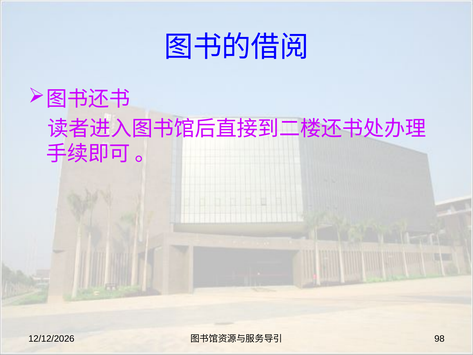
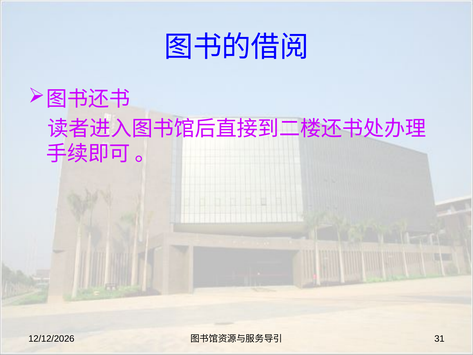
98: 98 -> 31
